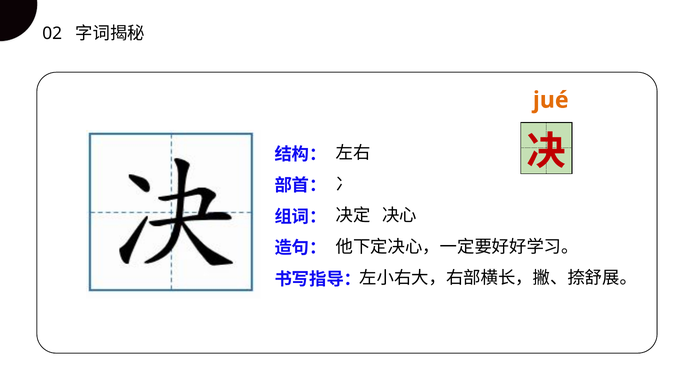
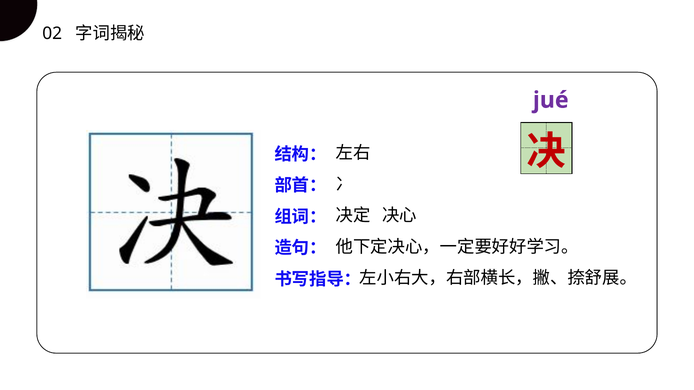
jué colour: orange -> purple
